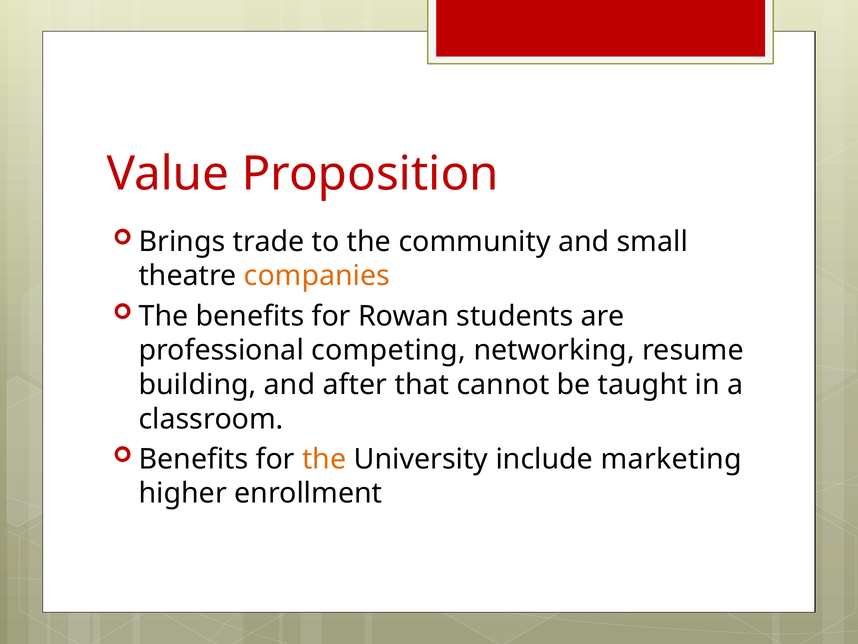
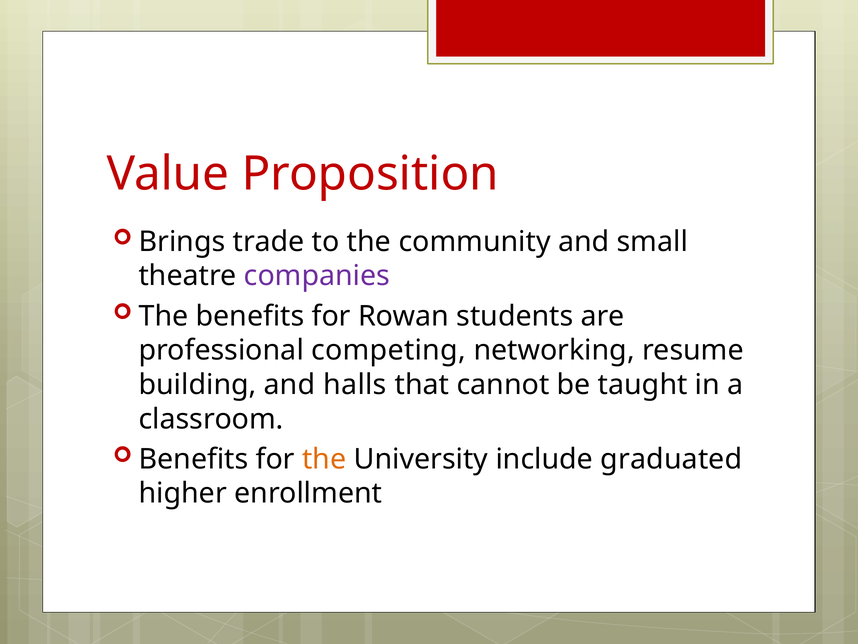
companies colour: orange -> purple
after: after -> halls
marketing: marketing -> graduated
